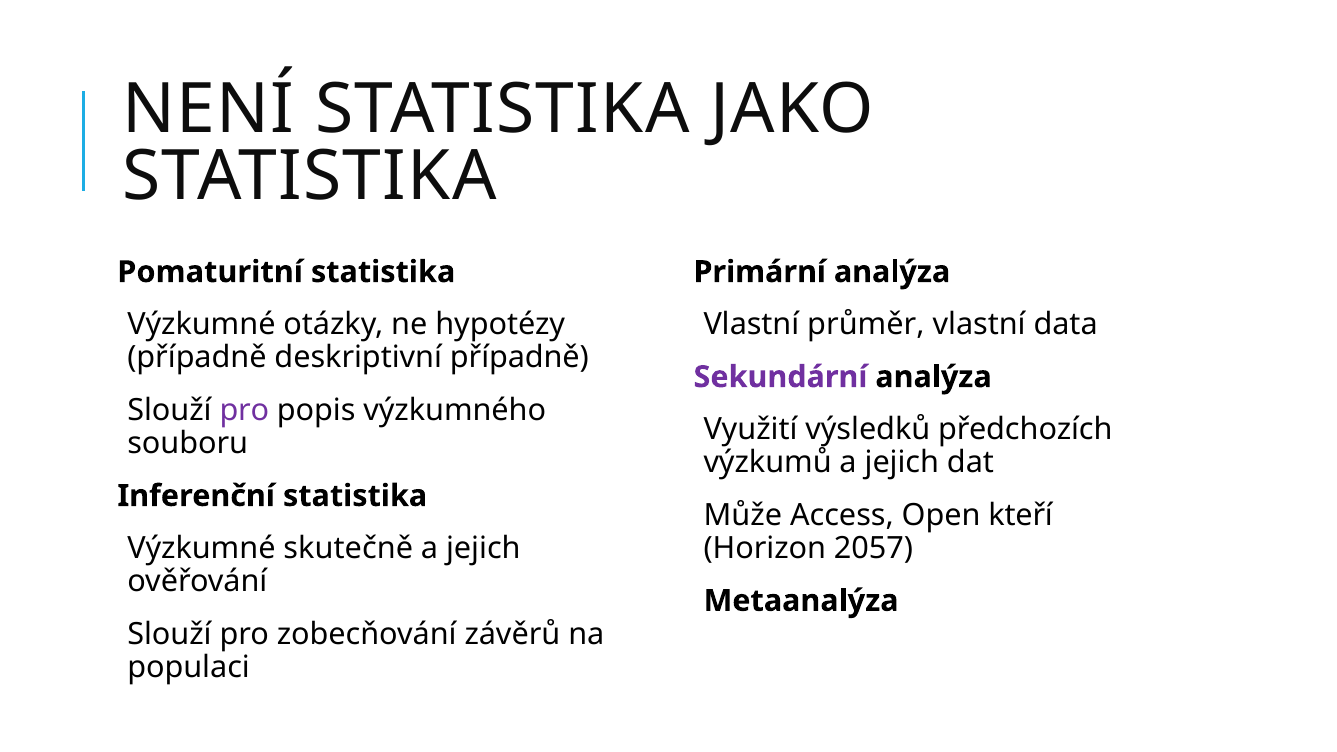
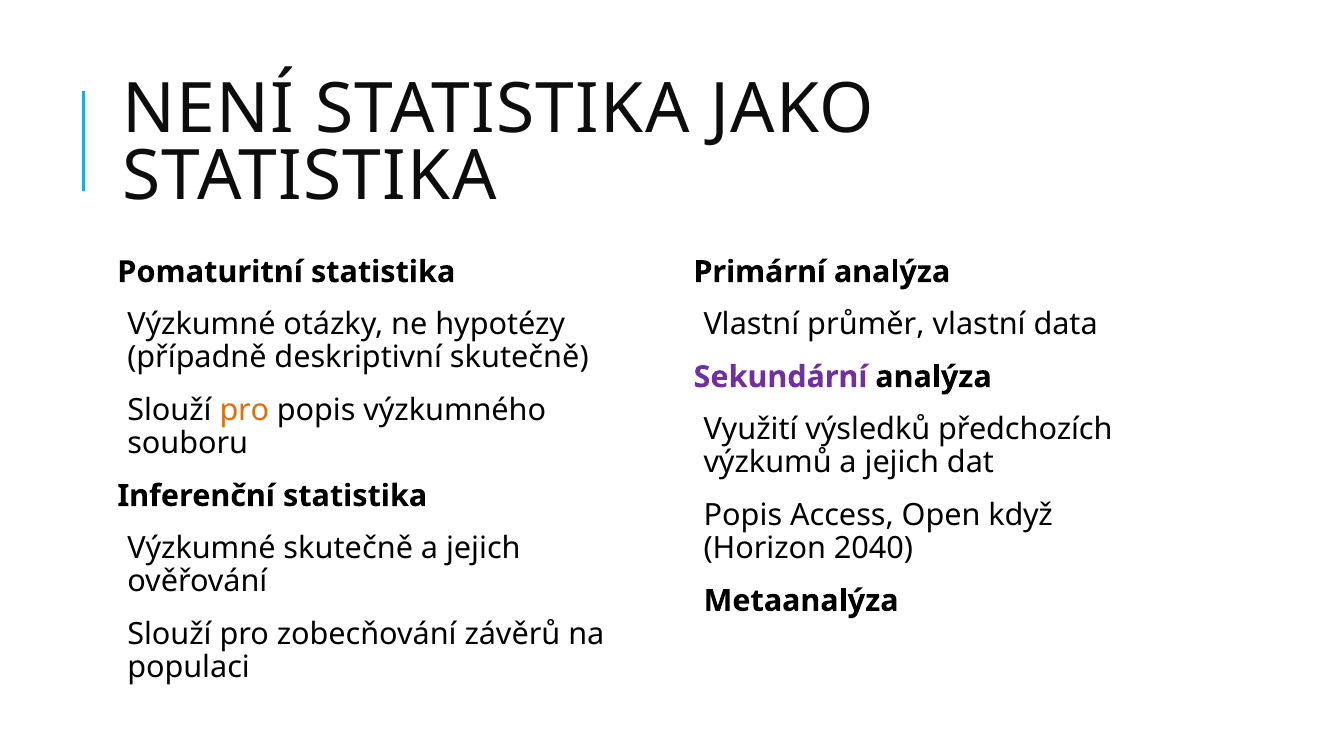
deskriptivní případně: případně -> skutečně
pro at (244, 410) colour: purple -> orange
Může at (743, 515): Může -> Popis
kteří: kteří -> když
2057: 2057 -> 2040
